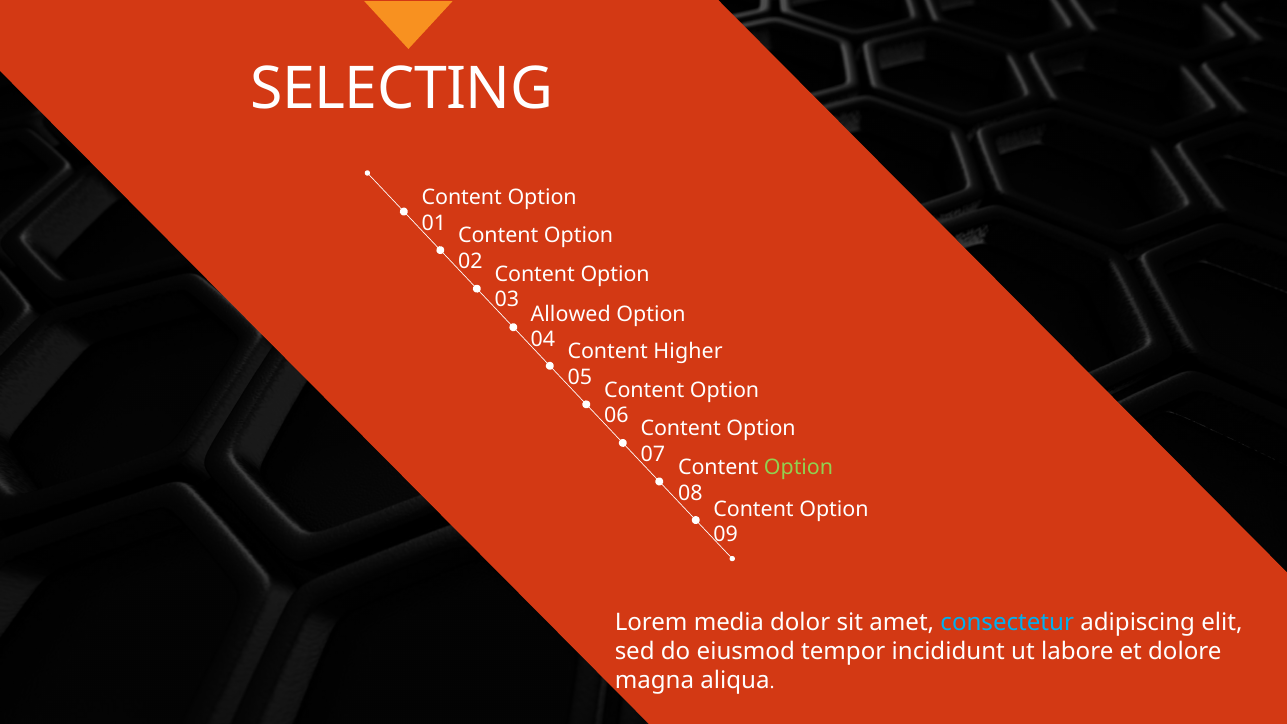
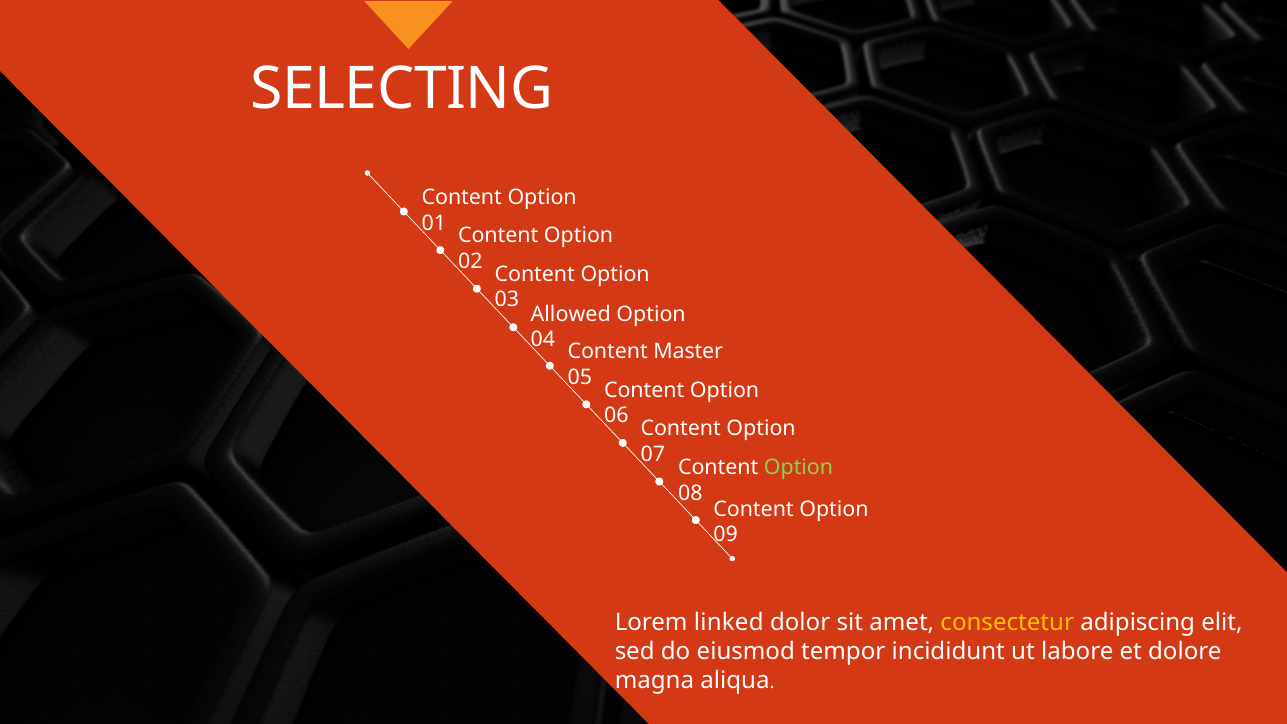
Higher: Higher -> Master
media: media -> linked
consectetur colour: light blue -> yellow
